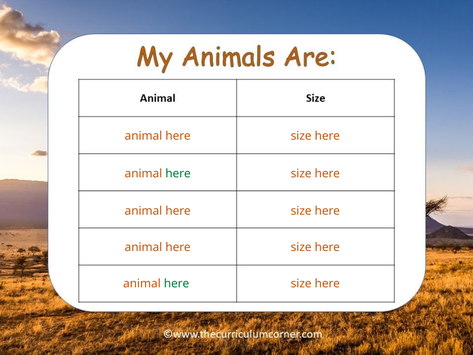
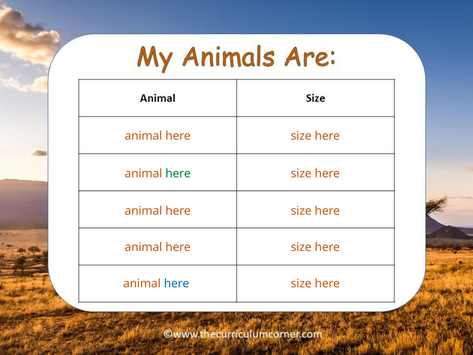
here at (177, 283) colour: green -> blue
